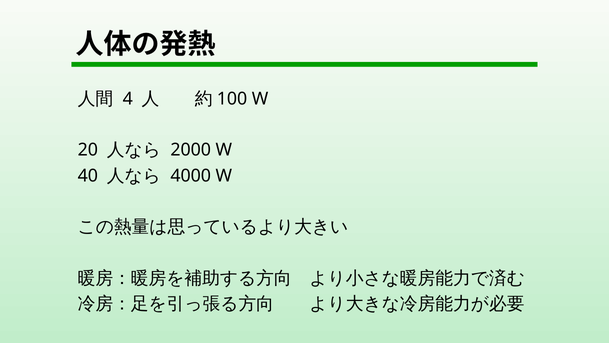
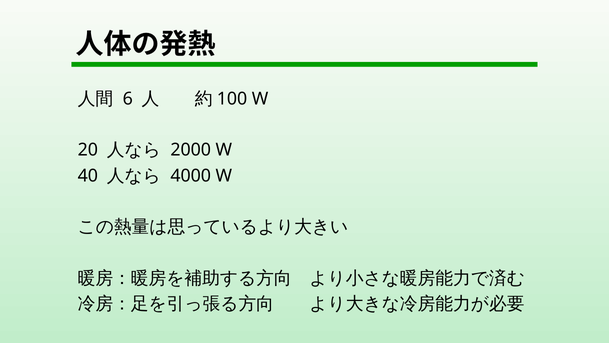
4: 4 -> 6
